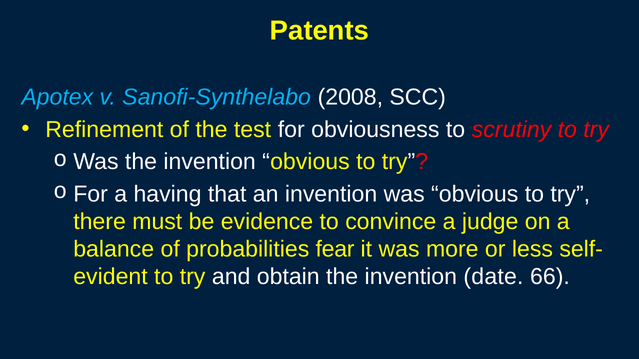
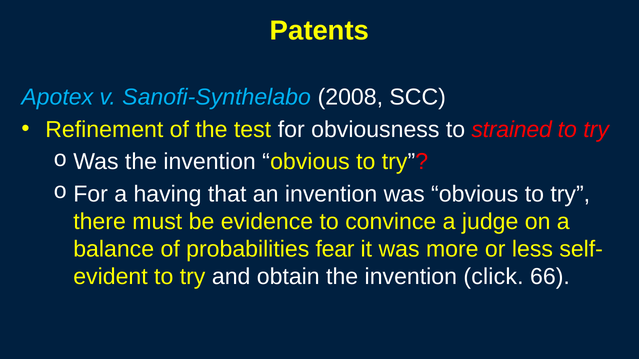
scrutiny: scrutiny -> strained
date: date -> click
